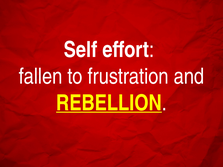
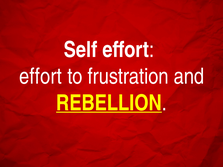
fallen at (41, 77): fallen -> effort
